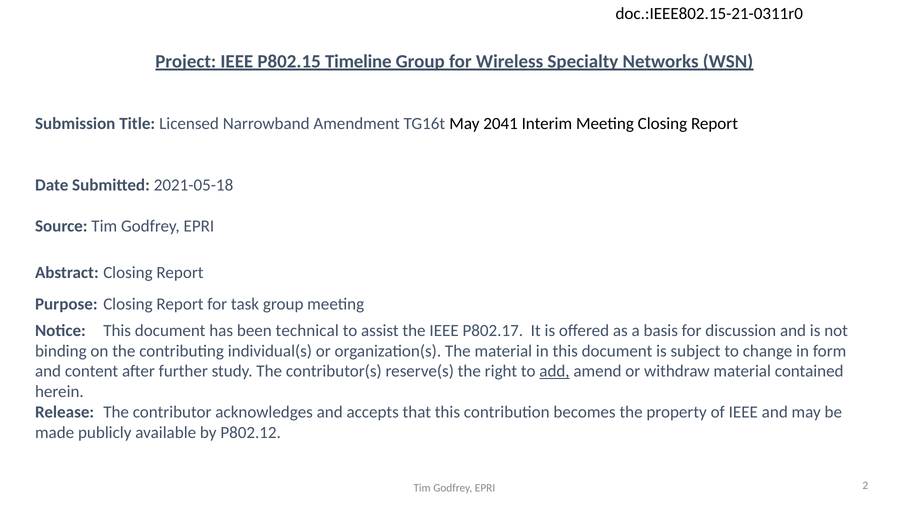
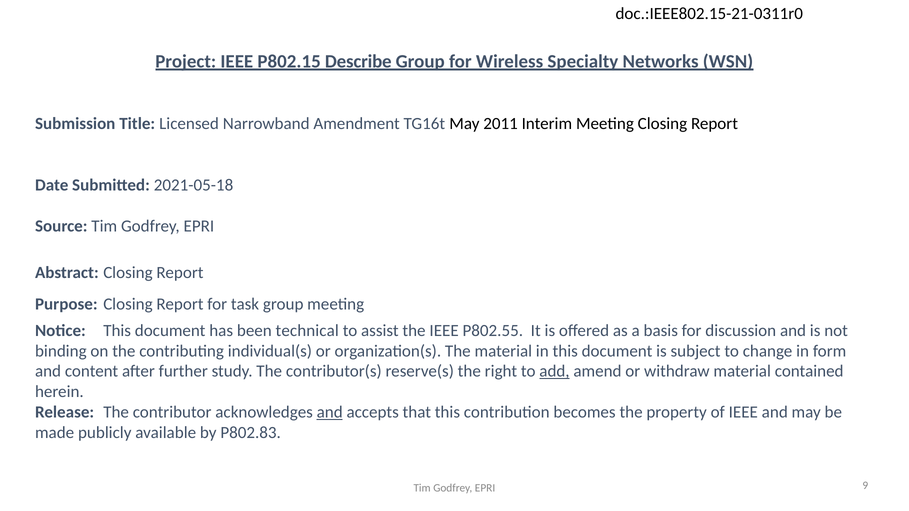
Timeline: Timeline -> Describe
2041: 2041 -> 2011
P802.17: P802.17 -> P802.55
and at (330, 412) underline: none -> present
P802.12: P802.12 -> P802.83
2: 2 -> 9
